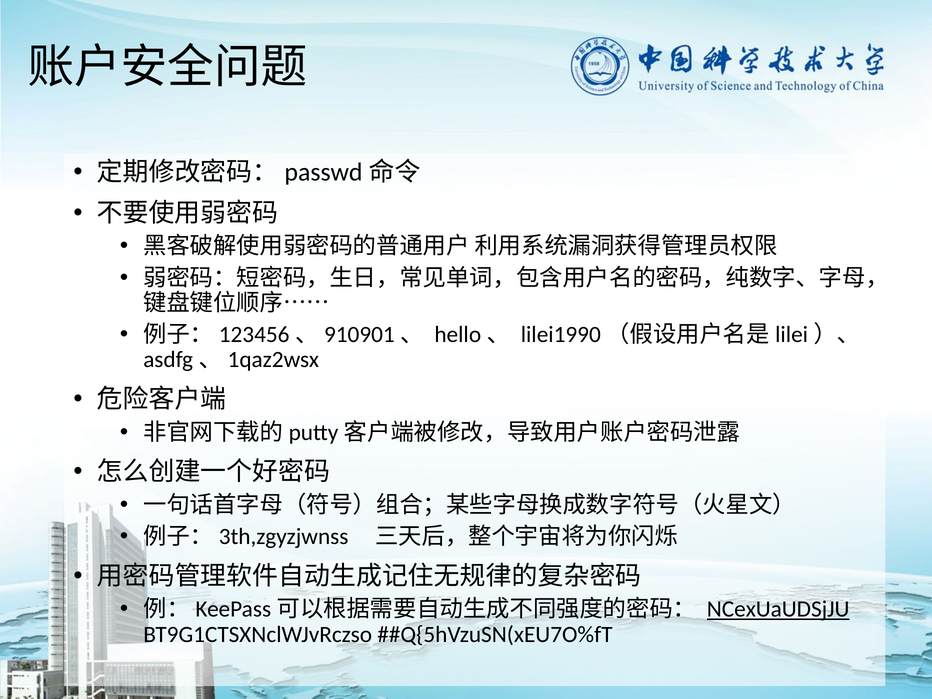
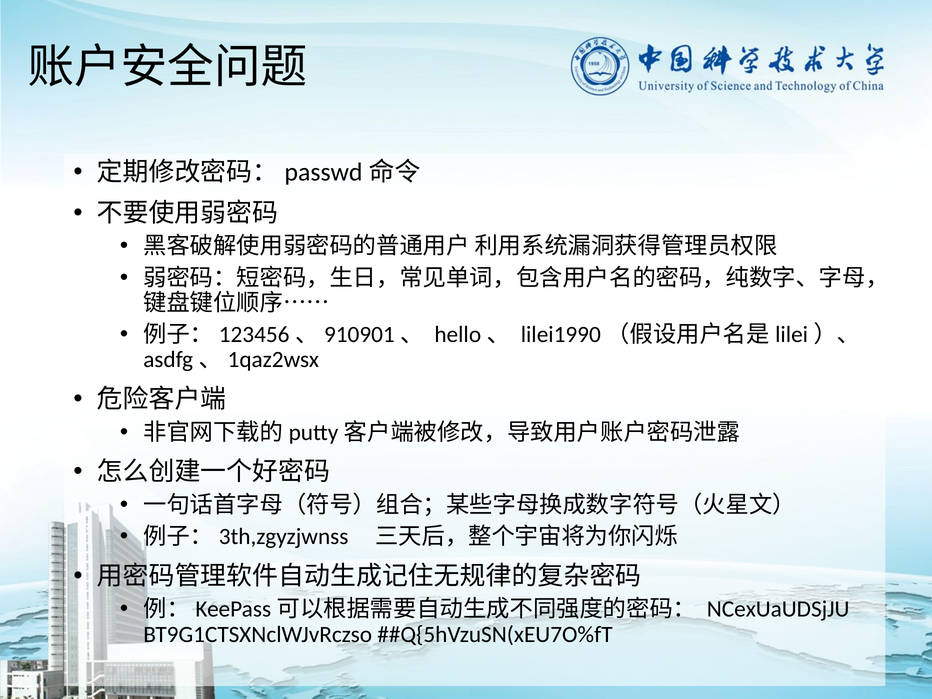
NCexUaUDSjJU underline: present -> none
